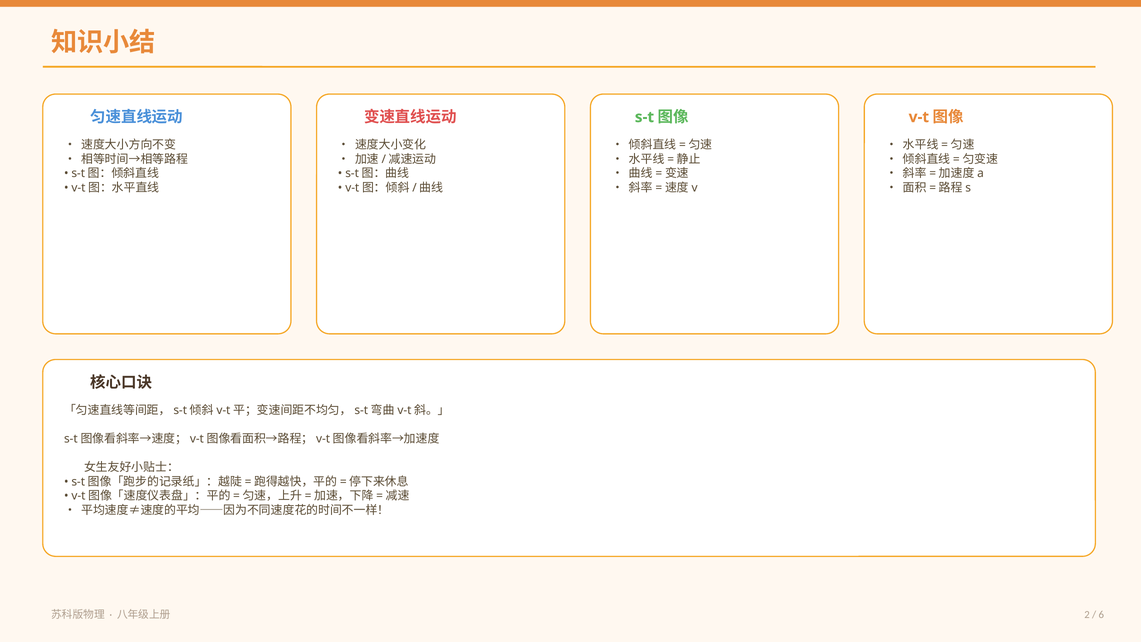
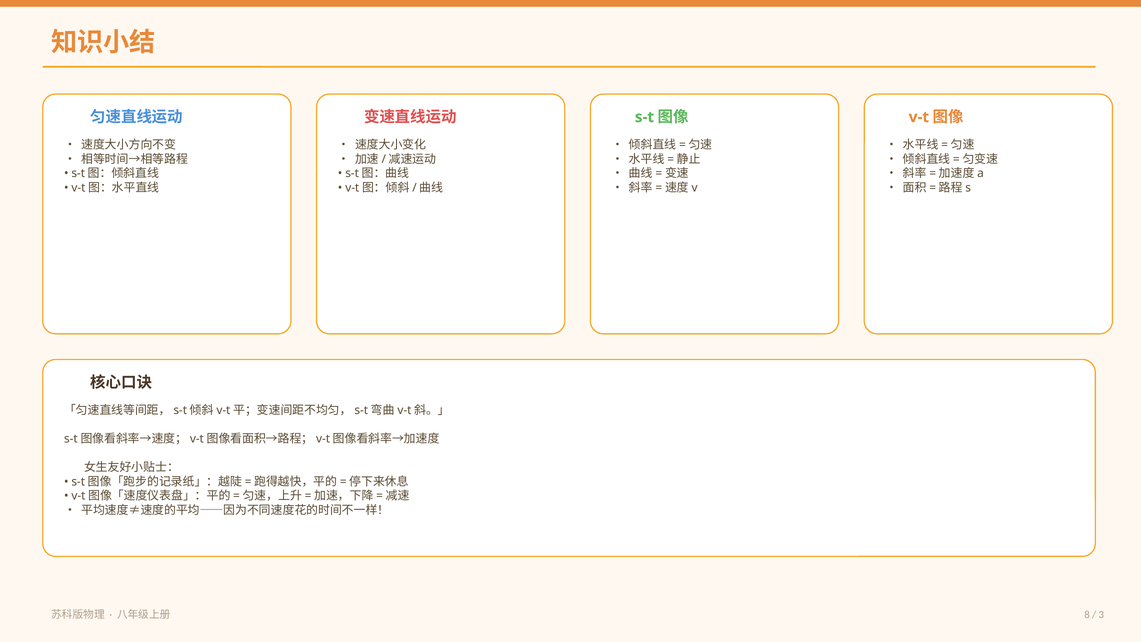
2: 2 -> 8
6: 6 -> 3
